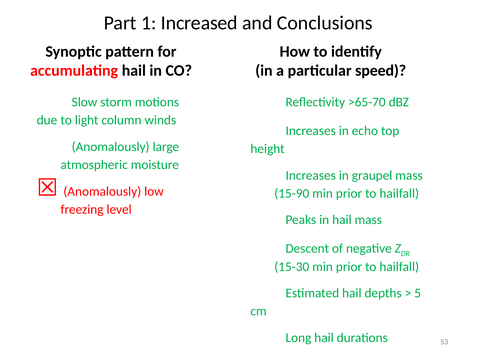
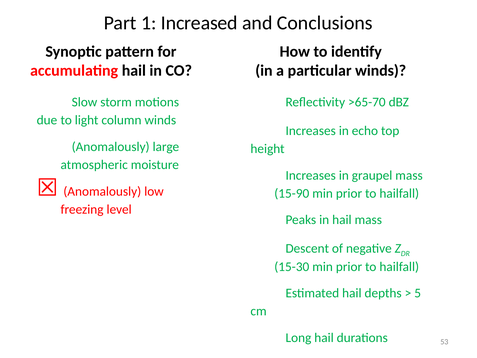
particular speed: speed -> winds
